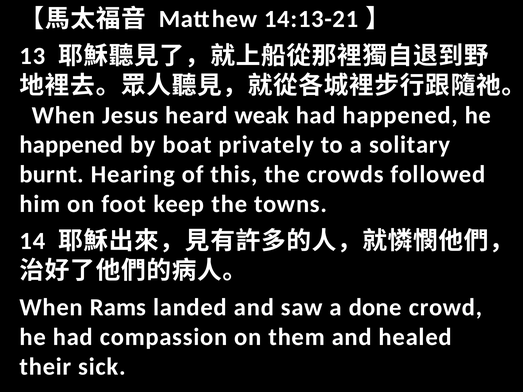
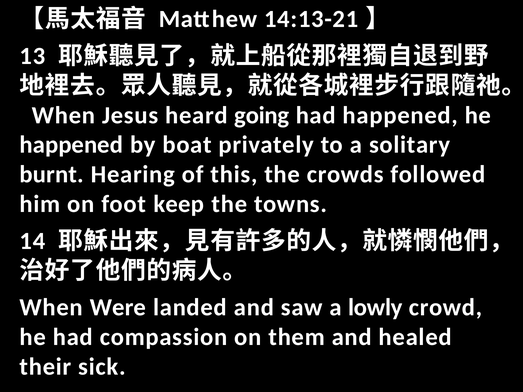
weak: weak -> going
Rams: Rams -> Were
done: done -> lowly
